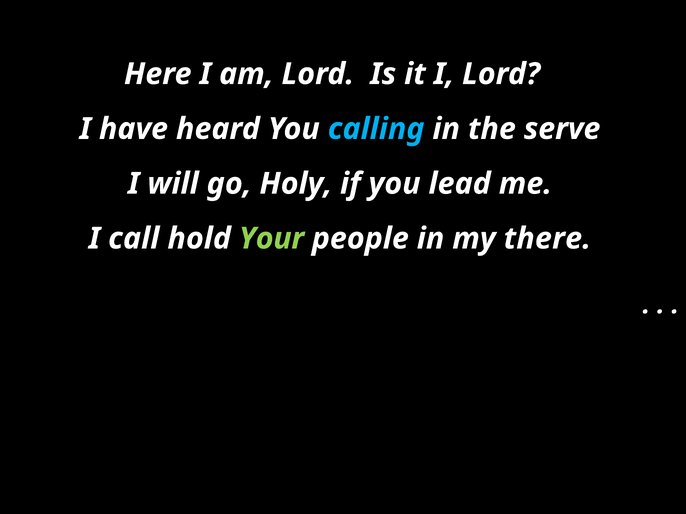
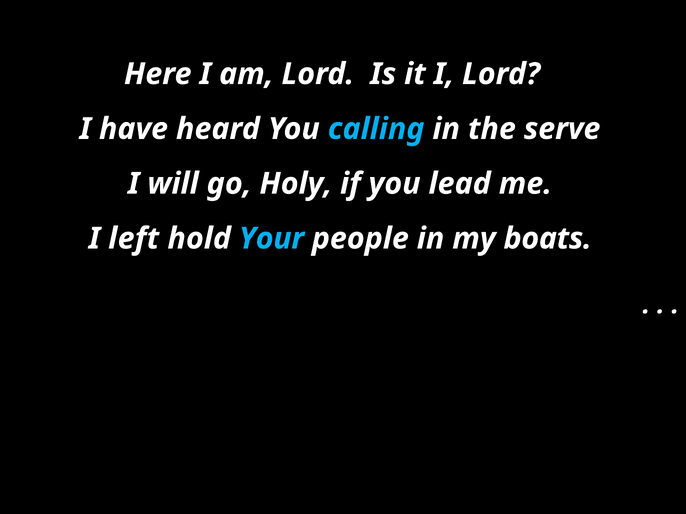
call: call -> left
Your colour: light green -> light blue
there: there -> boats
